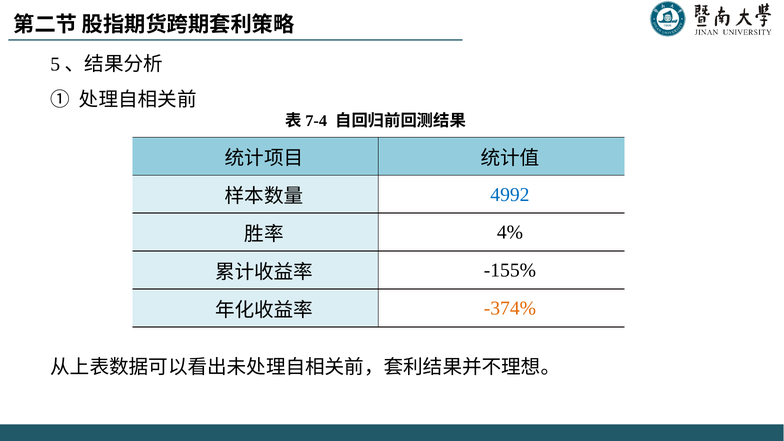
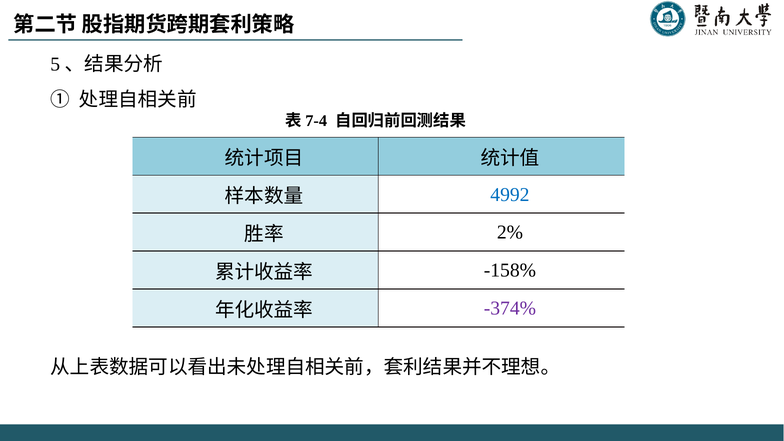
4%: 4% -> 2%
-155%: -155% -> -158%
-374% colour: orange -> purple
